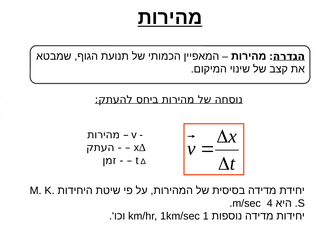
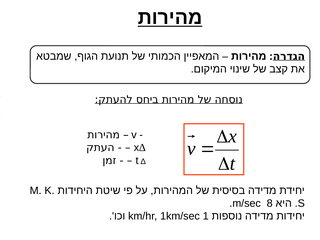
4: 4 -> 8
